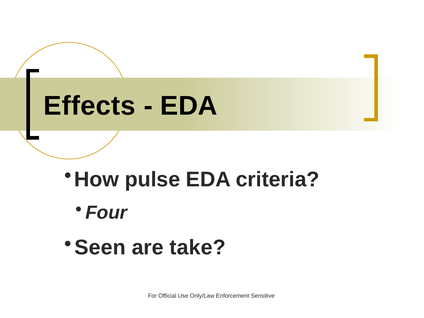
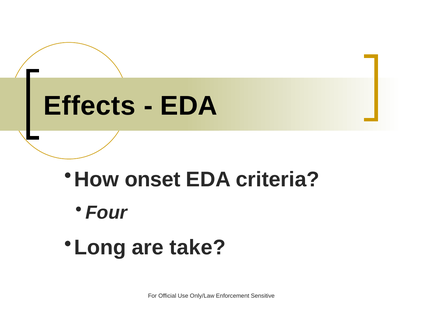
pulse: pulse -> onset
Seen: Seen -> Long
